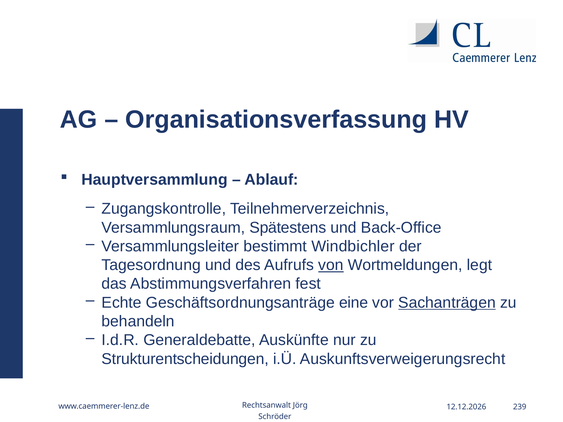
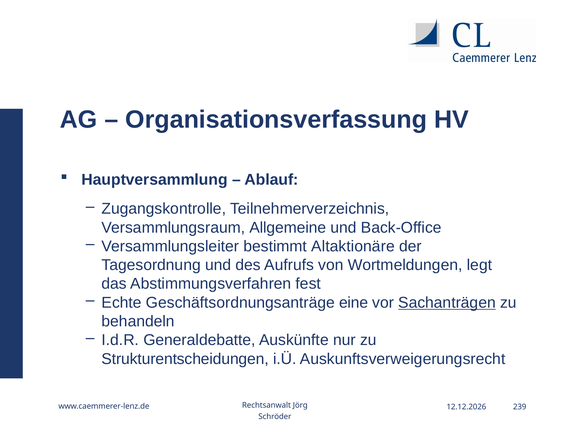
Spätestens: Spätestens -> Allgemeine
Windbichler: Windbichler -> Altaktionäre
von underline: present -> none
